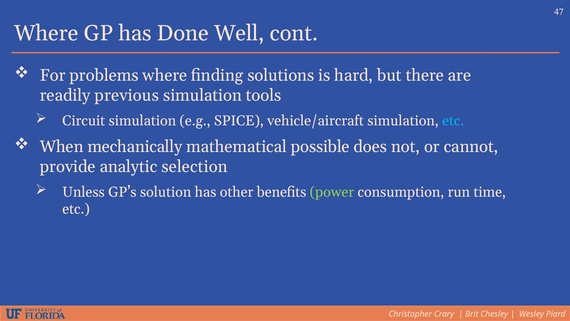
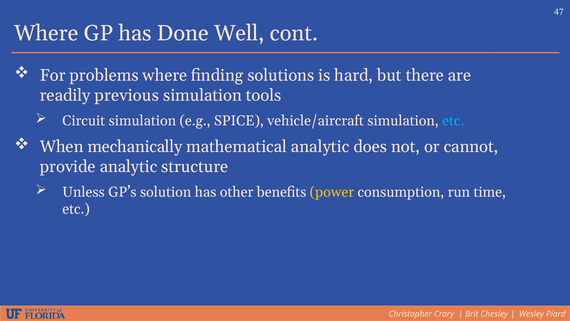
mathematical possible: possible -> analytic
selection: selection -> structure
power colour: light green -> yellow
